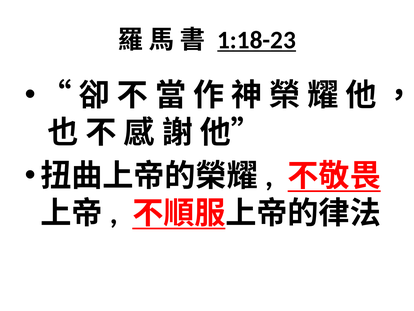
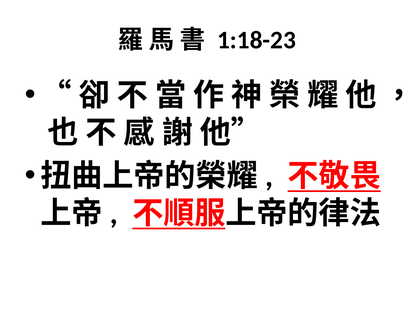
1:18-23 underline: present -> none
